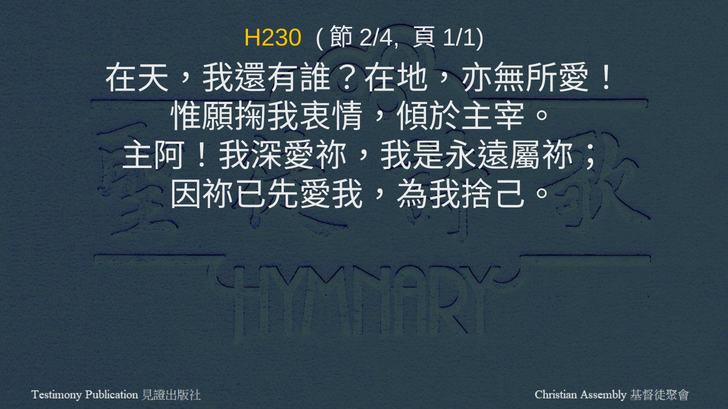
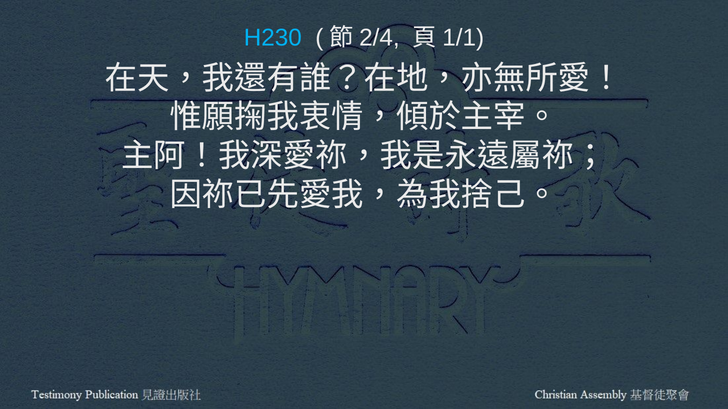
H230 colour: yellow -> light blue
